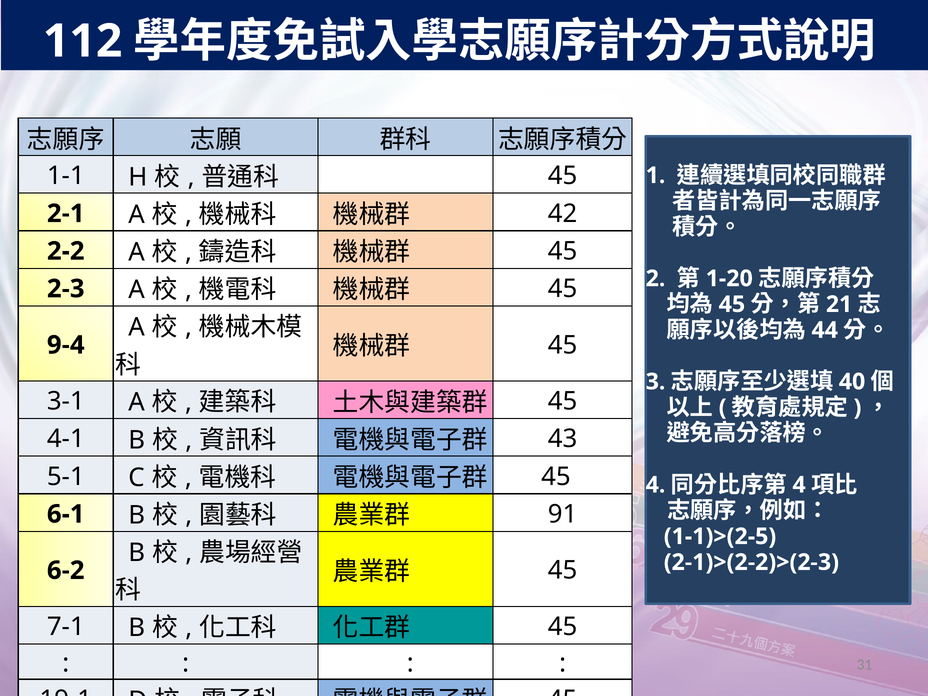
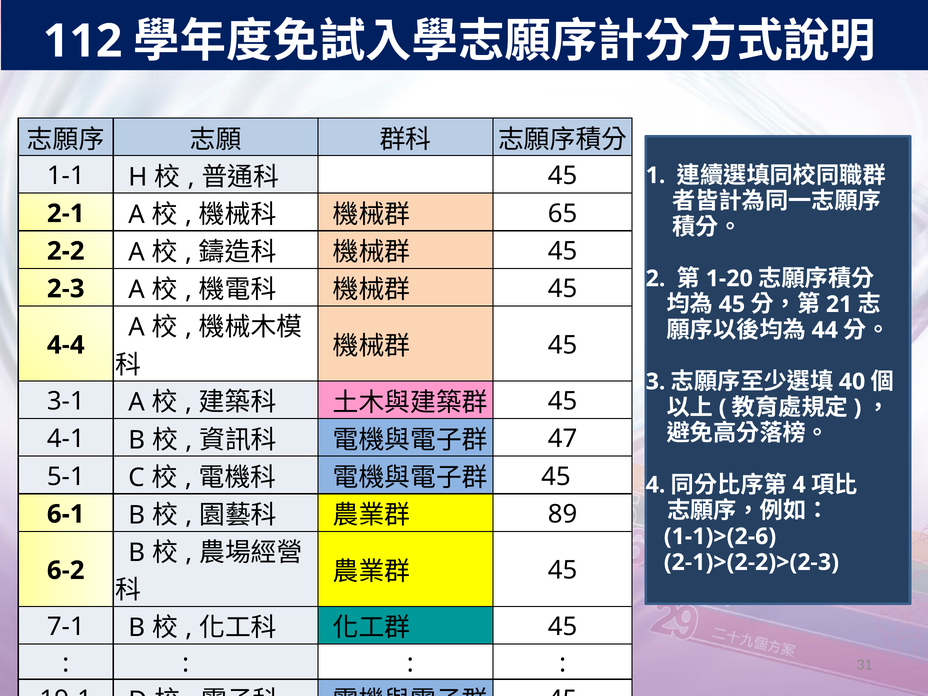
42: 42 -> 65
9-4: 9-4 -> 4-4
43: 43 -> 47
91: 91 -> 89
1-1)>(2-5: 1-1)>(2-5 -> 1-1)>(2-6
